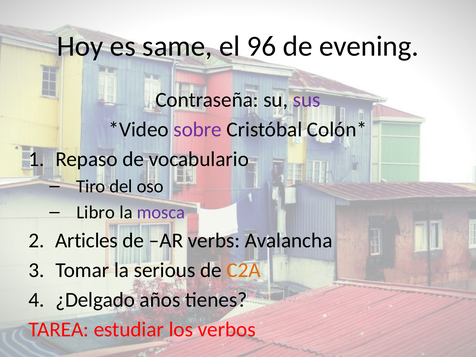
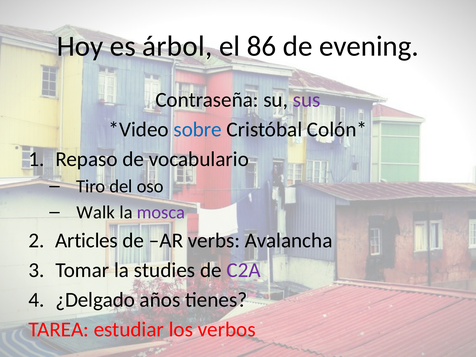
same: same -> árbol
96: 96 -> 86
sobre colour: purple -> blue
Libro: Libro -> Walk
serious: serious -> studies
C2A colour: orange -> purple
